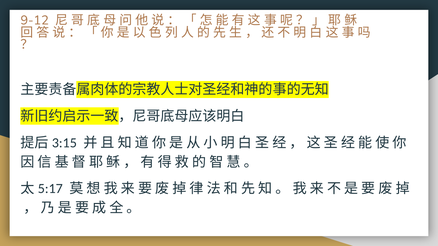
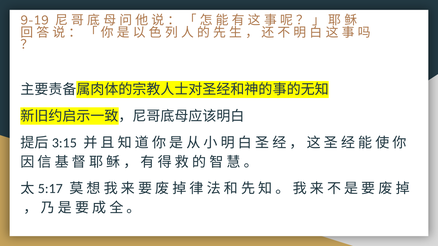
9-12: 9-12 -> 9-19
